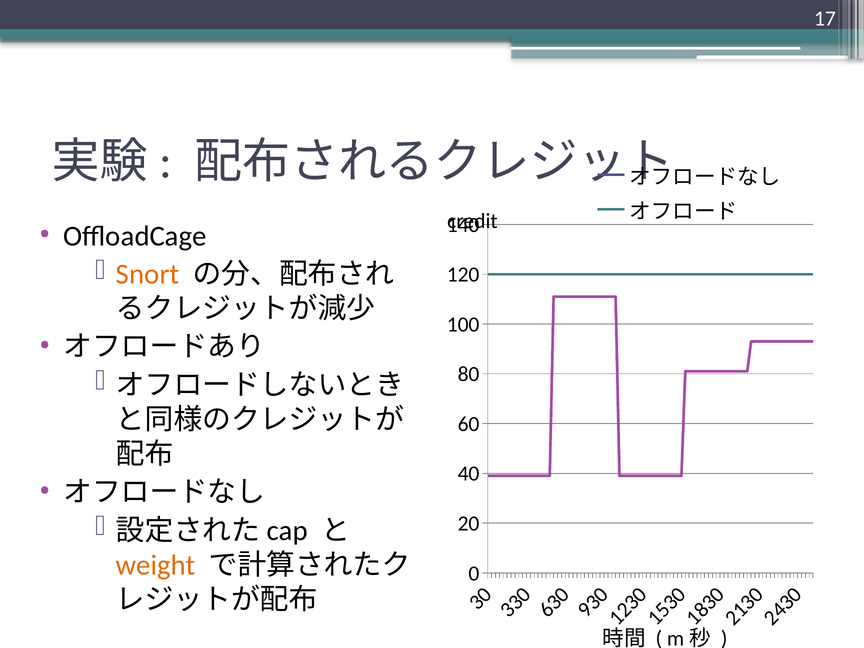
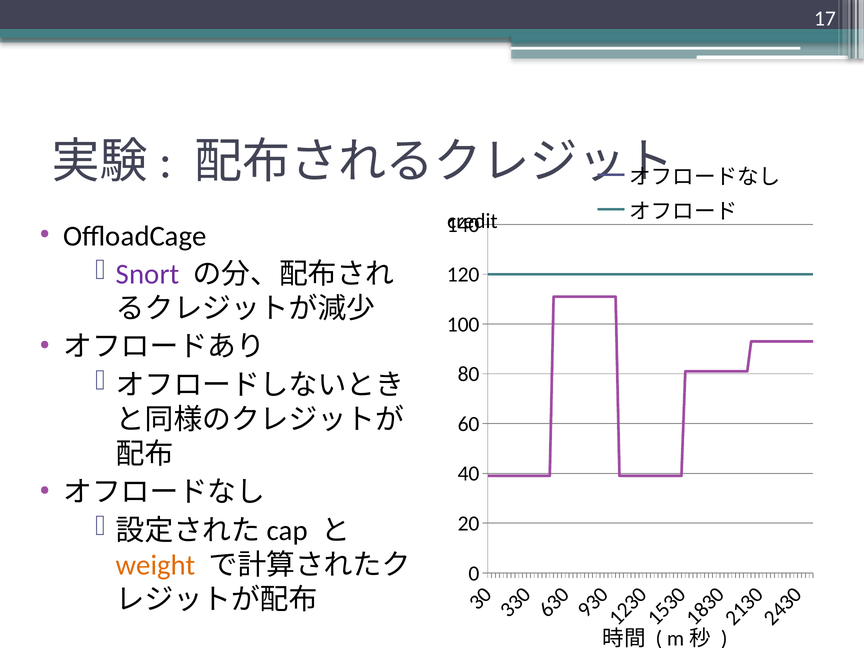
Snort colour: orange -> purple
